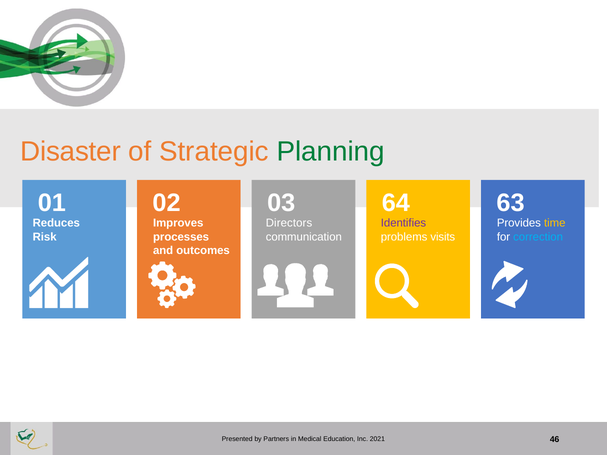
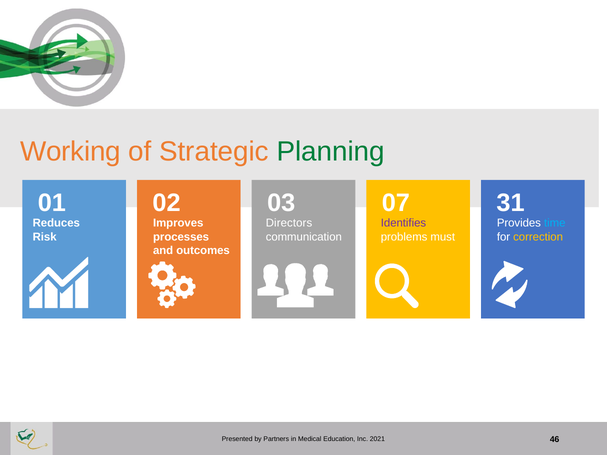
Disaster: Disaster -> Working
64: 64 -> 07
63: 63 -> 31
time colour: yellow -> light blue
visits: visits -> must
correction colour: light blue -> yellow
